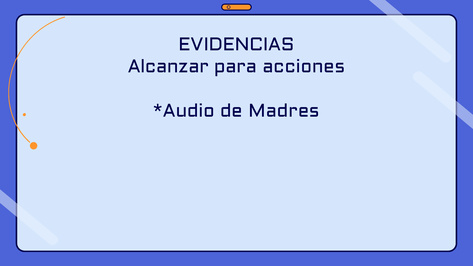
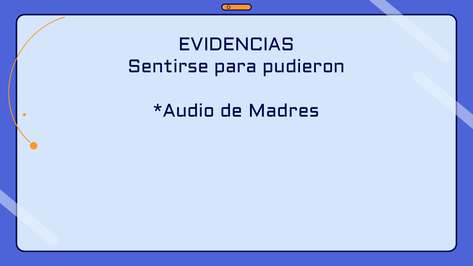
Alcanzar: Alcanzar -> Sentirse
acciones: acciones -> pudieron
